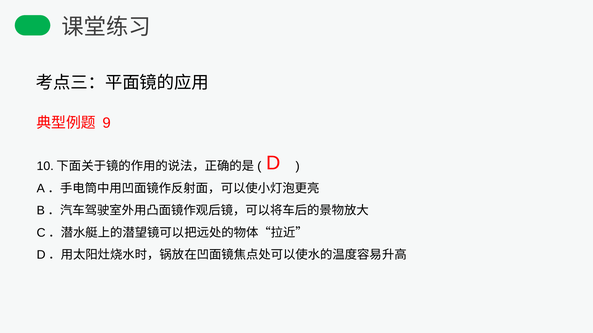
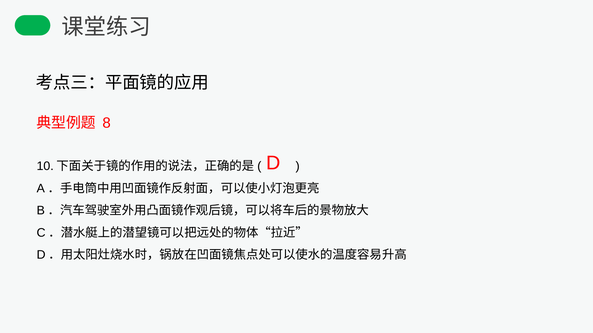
9: 9 -> 8
